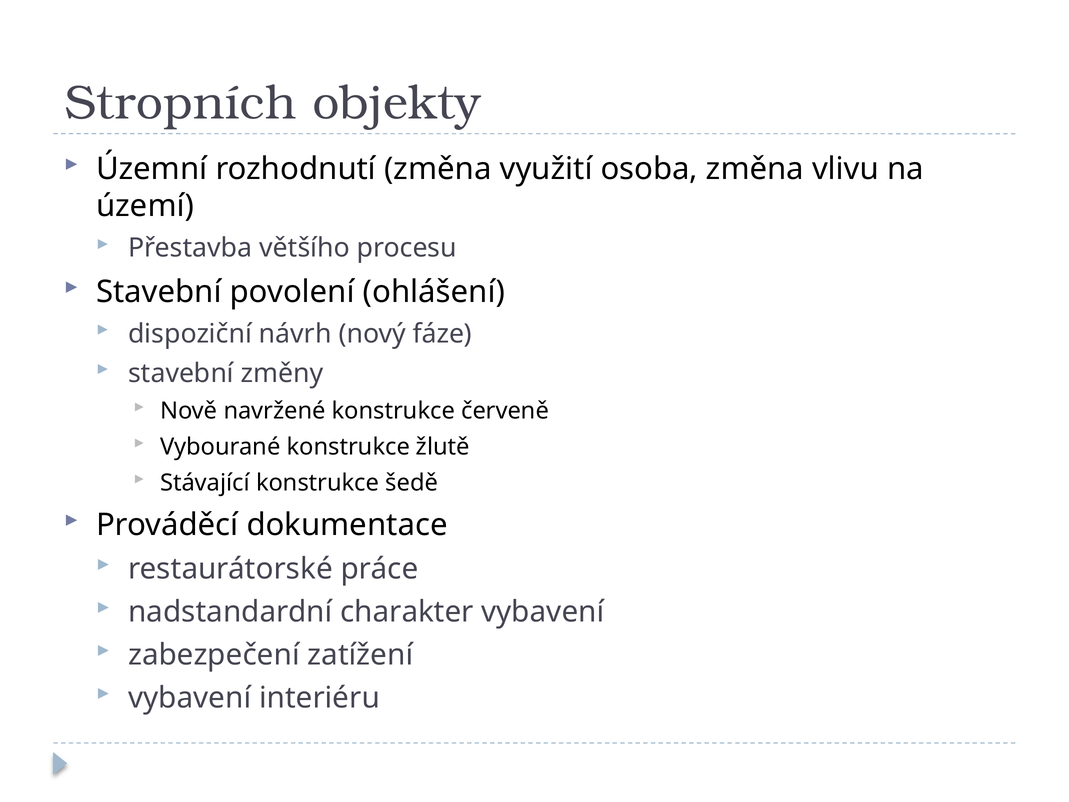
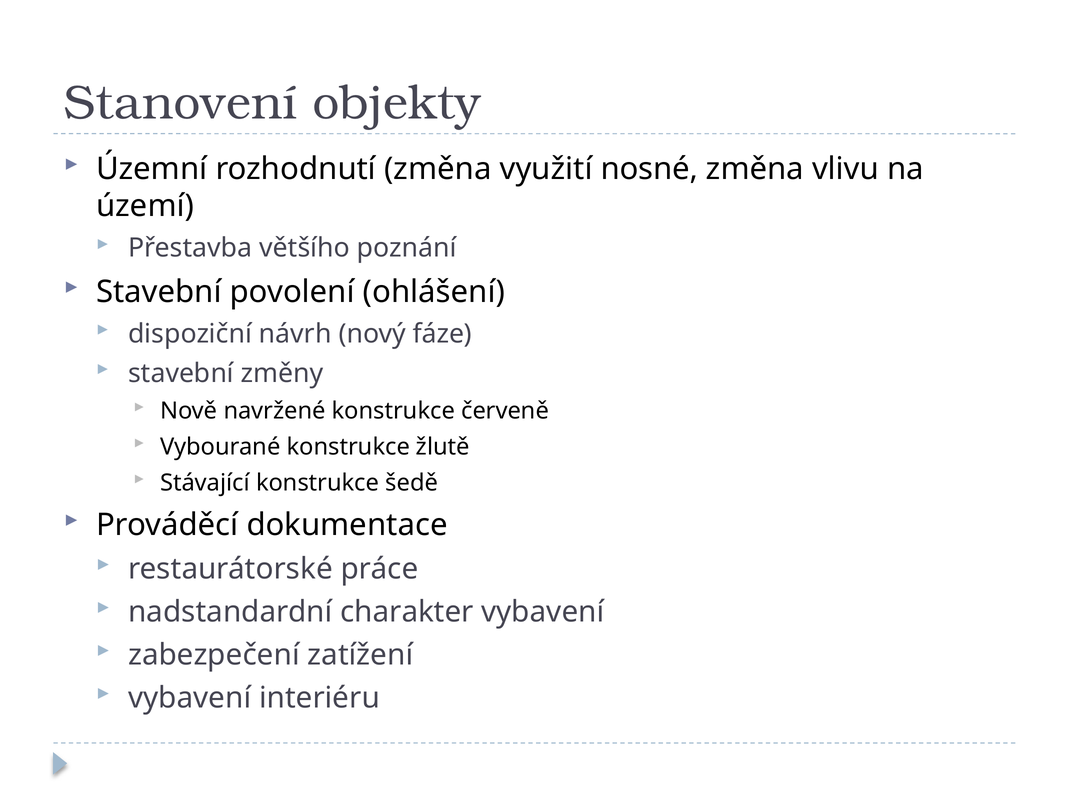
Stropních: Stropních -> Stanovení
osoba: osoba -> nosné
procesu: procesu -> poznání
